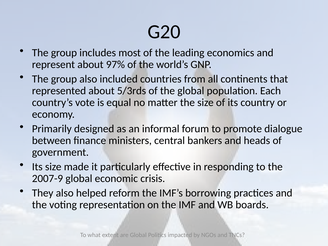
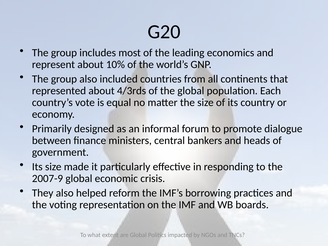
97%: 97% -> 10%
5/3rds: 5/3rds -> 4/3rds
